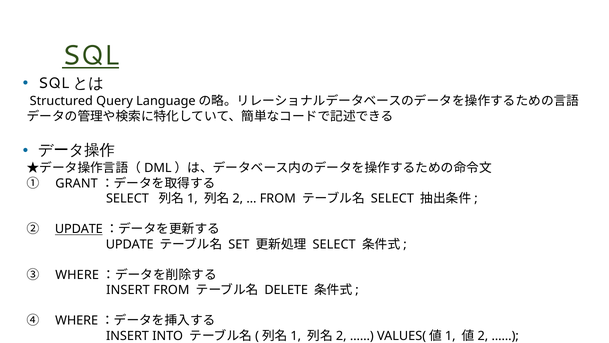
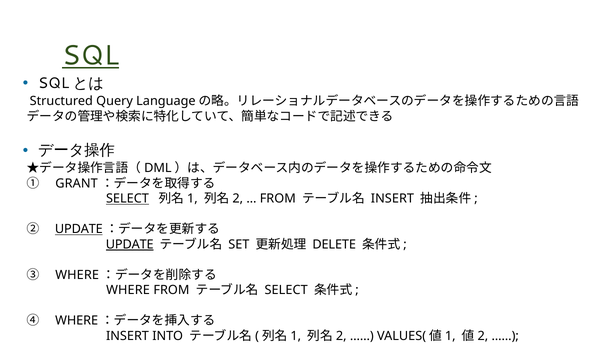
SELECT at (127, 198) underline: none -> present
SELECT at (392, 198): SELECT -> INSERT
UPDATE at (130, 244) underline: none -> present
SELECT at (334, 244): SELECT -> DELETE
INSERT at (128, 290): INSERT -> WHERE
DELETE at (286, 290): DELETE -> SELECT
